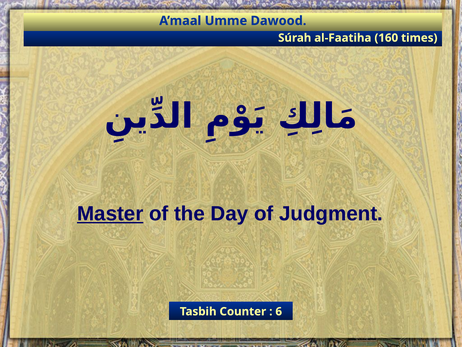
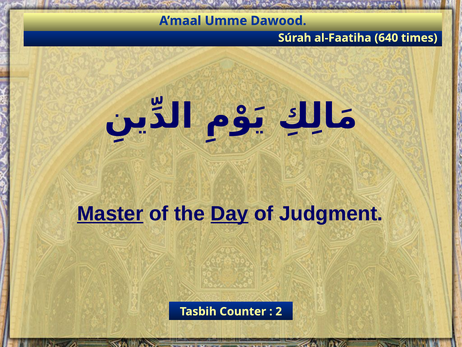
160: 160 -> 640
Day underline: none -> present
6: 6 -> 2
